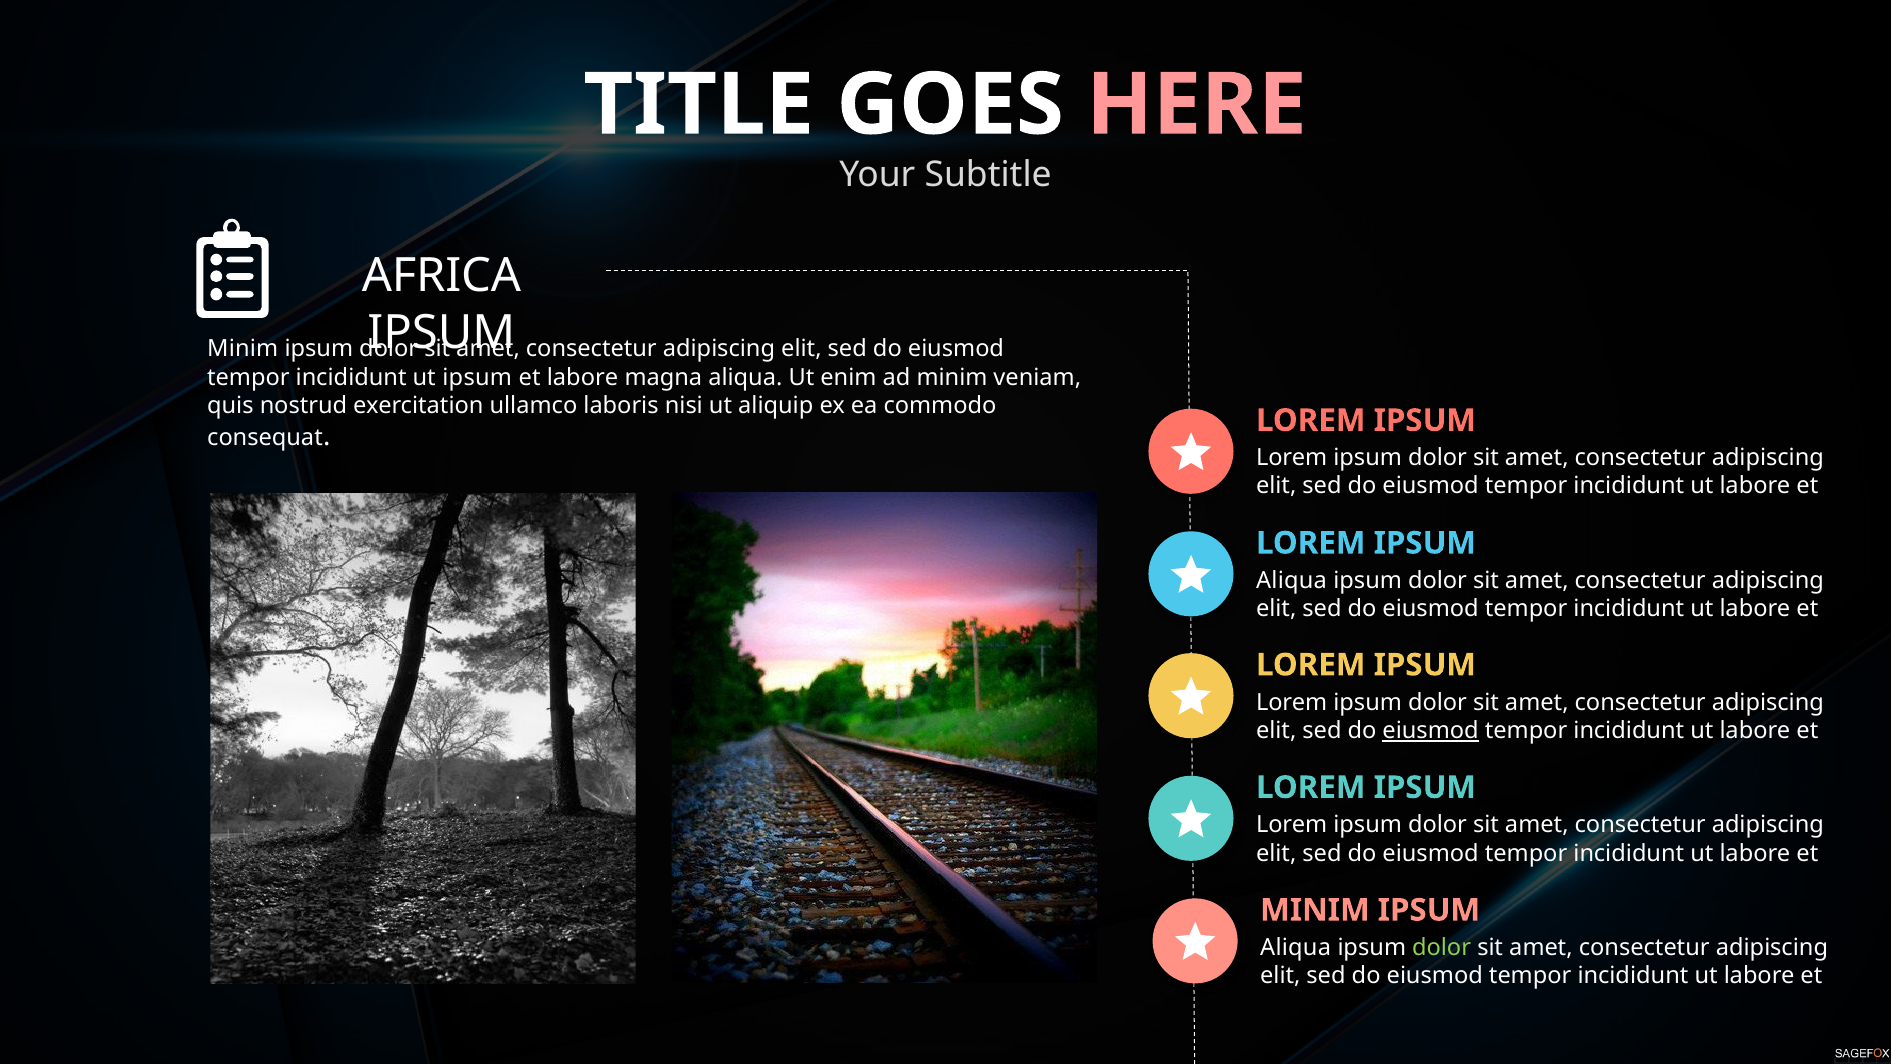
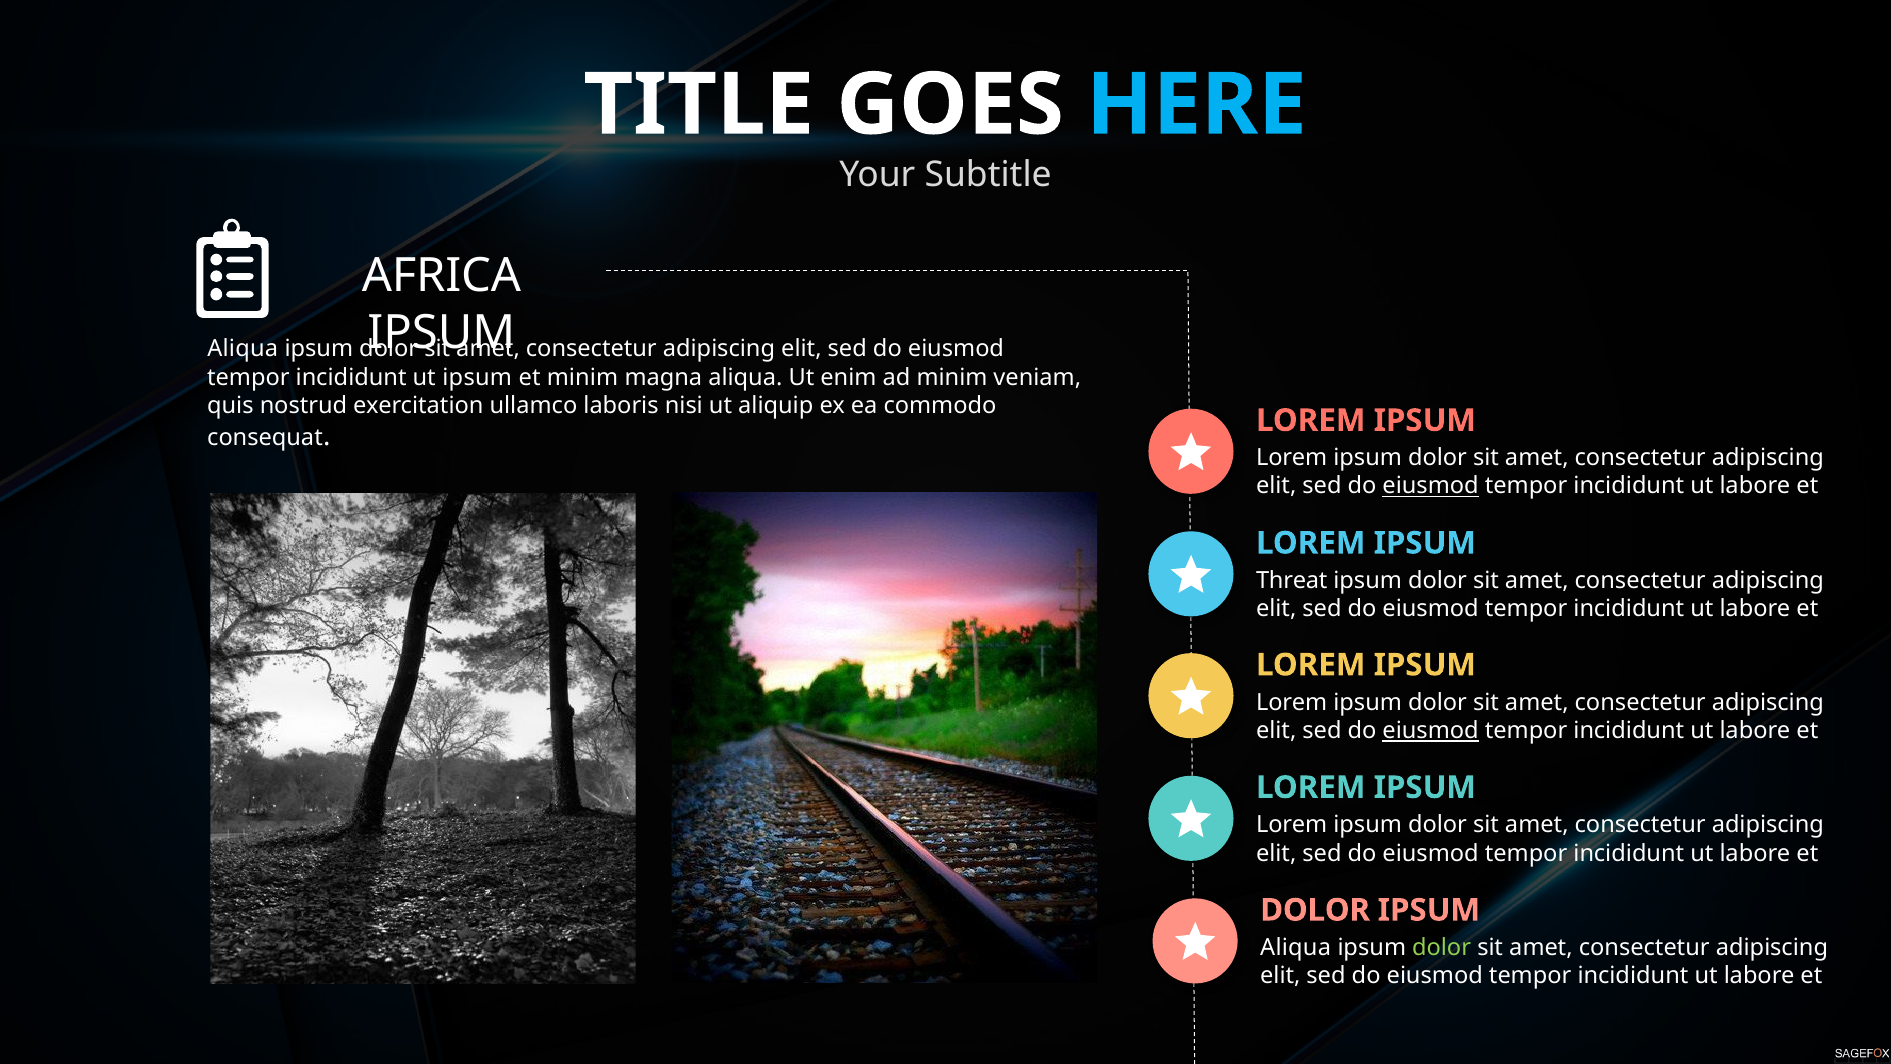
HERE colour: pink -> light blue
Minim at (243, 349): Minim -> Aliqua
et labore: labore -> minim
eiusmod at (1431, 486) underline: none -> present
Aliqua at (1292, 580): Aliqua -> Threat
MINIM at (1315, 910): MINIM -> DOLOR
